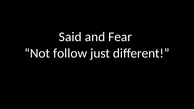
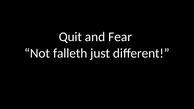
Said: Said -> Quit
follow: follow -> falleth
